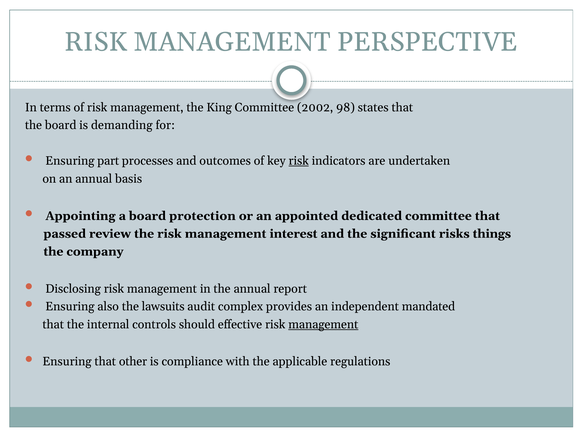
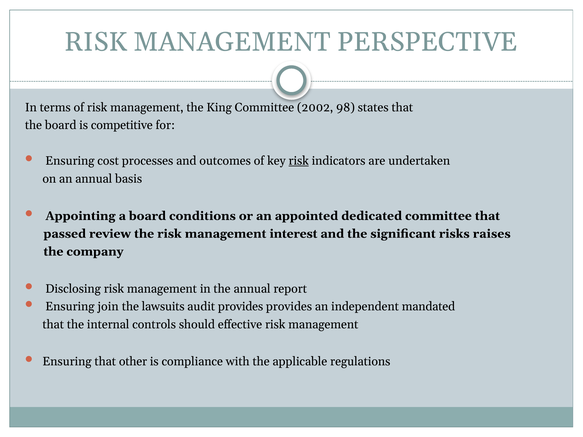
demanding: demanding -> competitive
part: part -> cost
protection: protection -> conditions
things: things -> raises
also: also -> join
audit complex: complex -> provides
management at (323, 325) underline: present -> none
